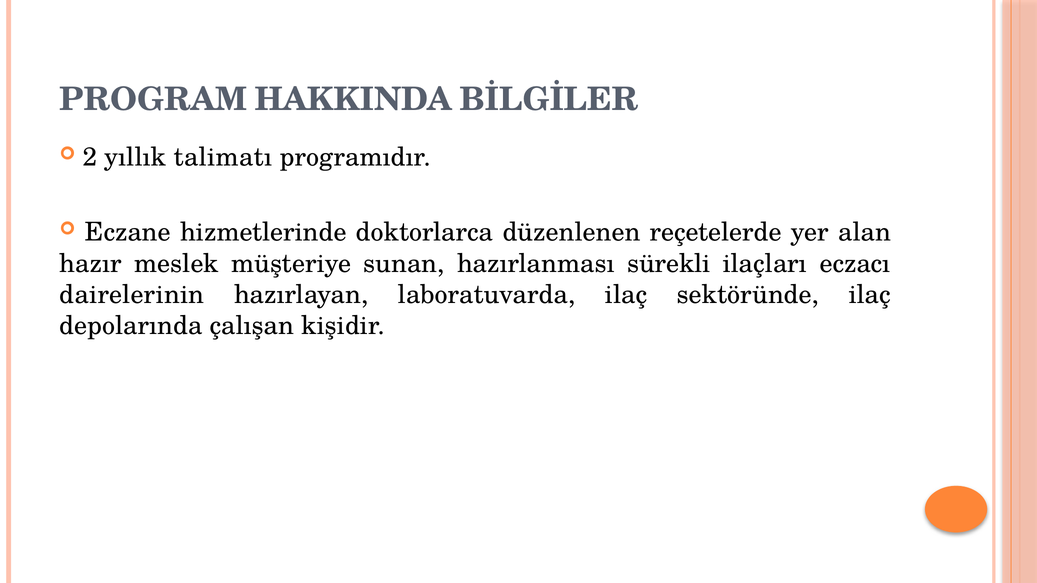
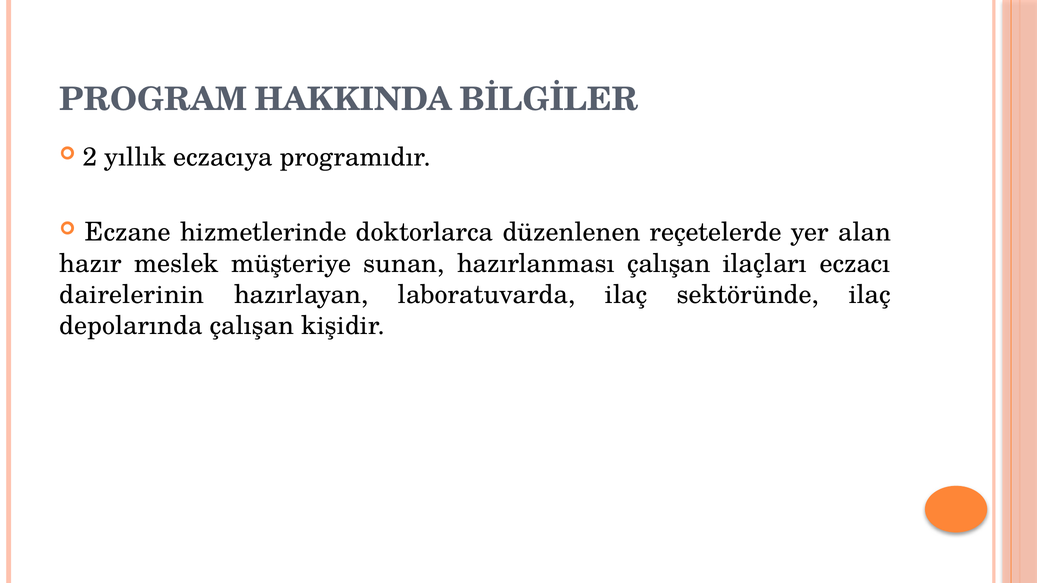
talimatı: talimatı -> eczacıya
hazırlanması sürekli: sürekli -> çalışan
